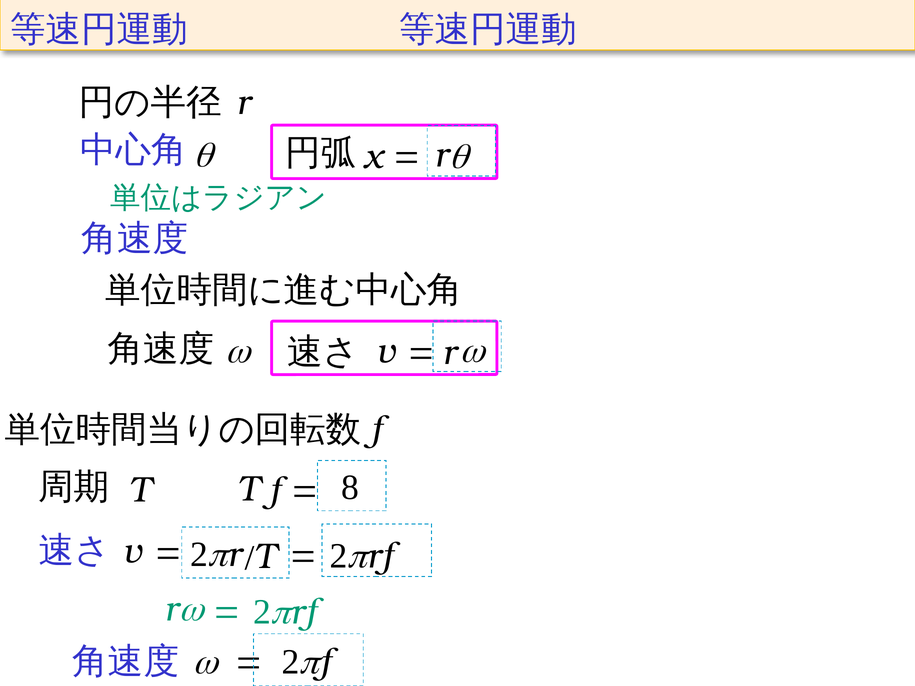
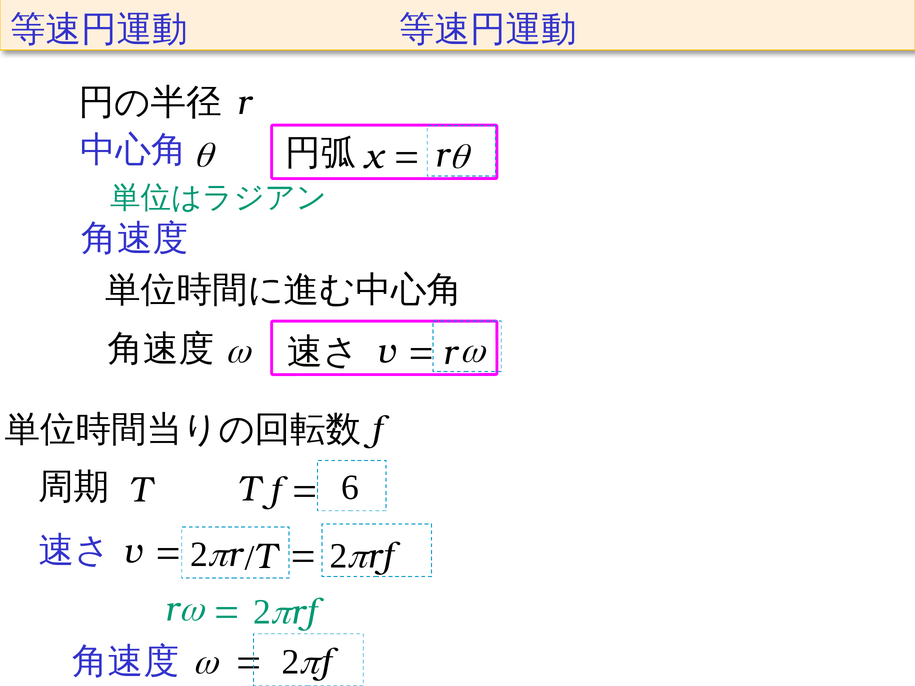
8: 8 -> 6
